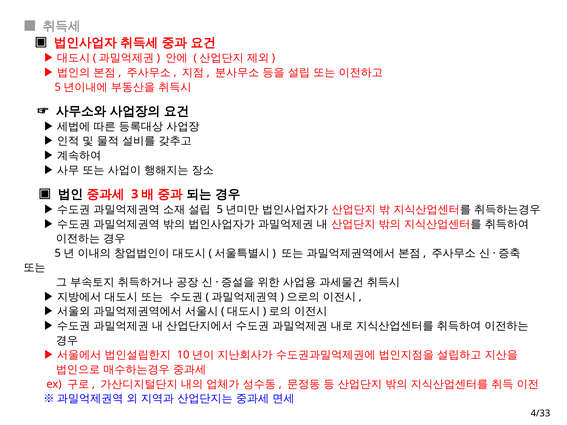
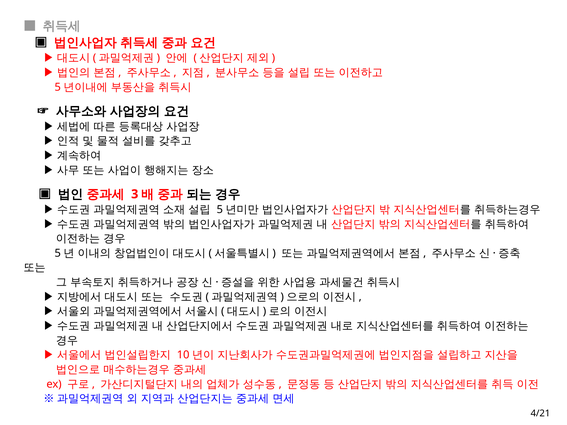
4/33: 4/33 -> 4/21
